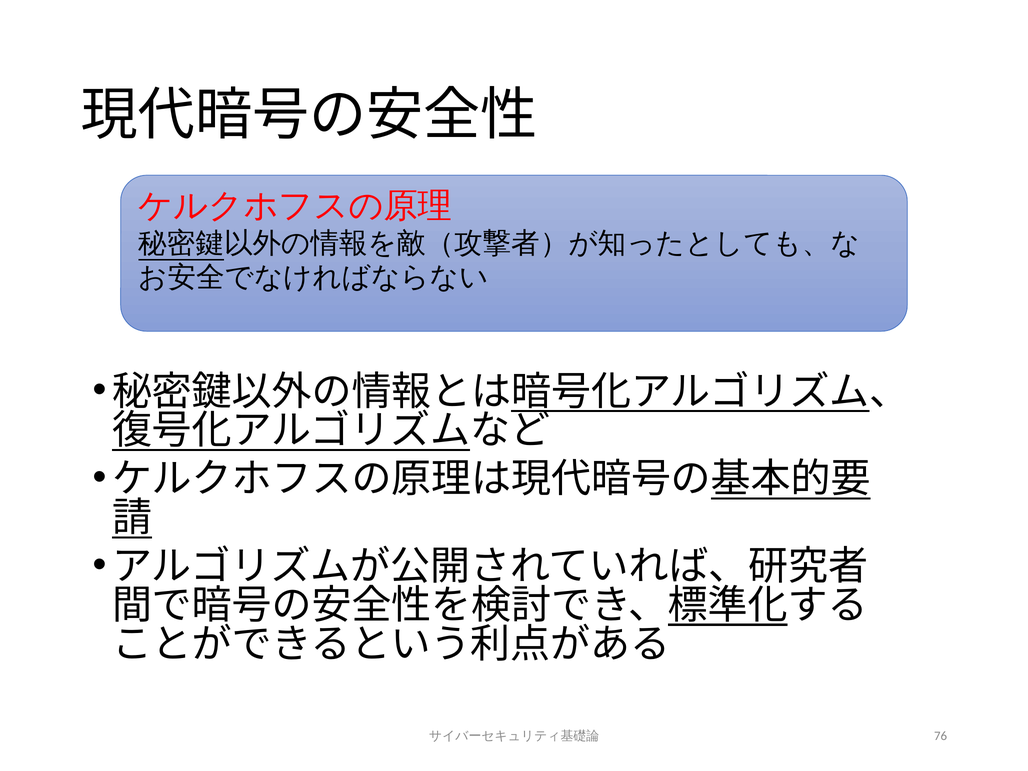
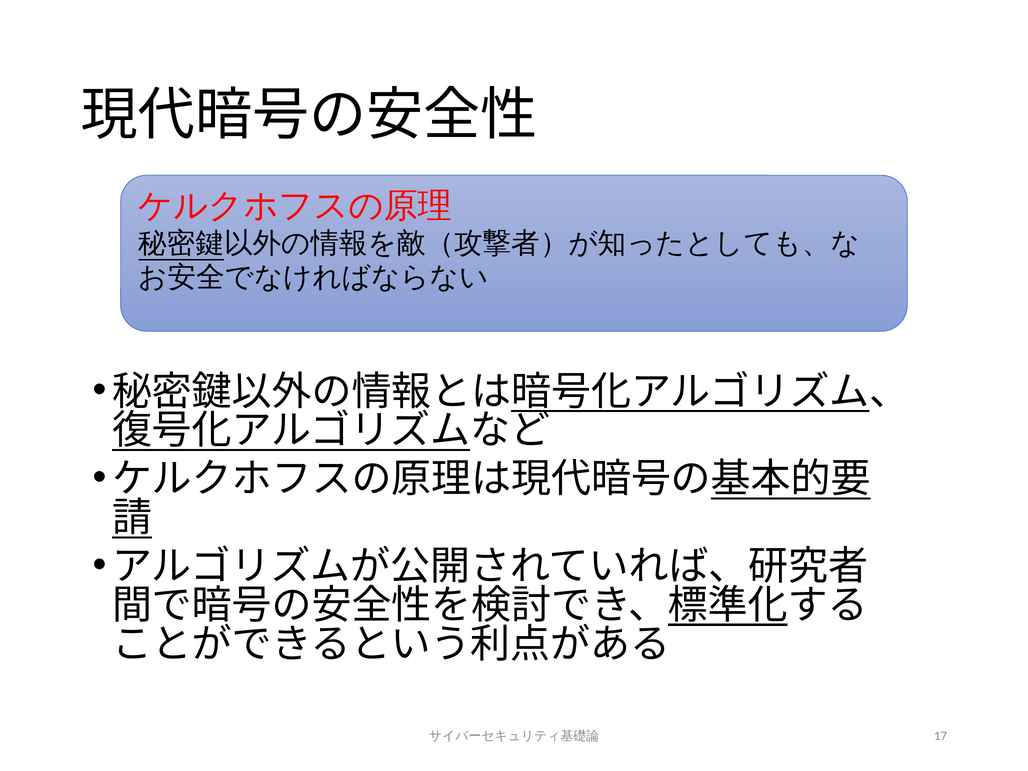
76: 76 -> 17
